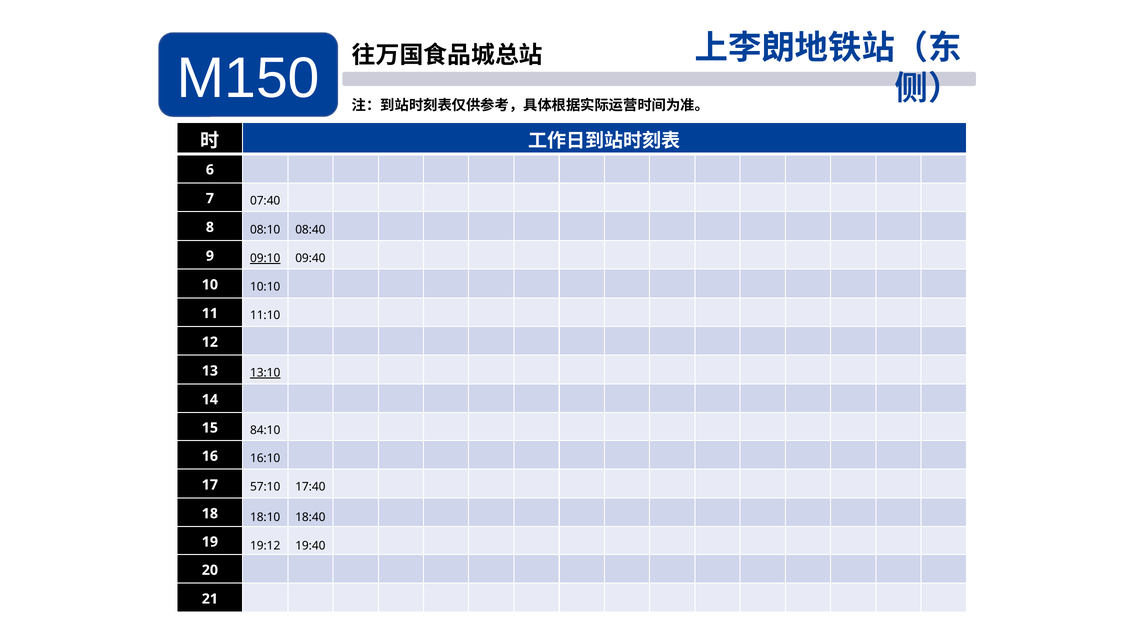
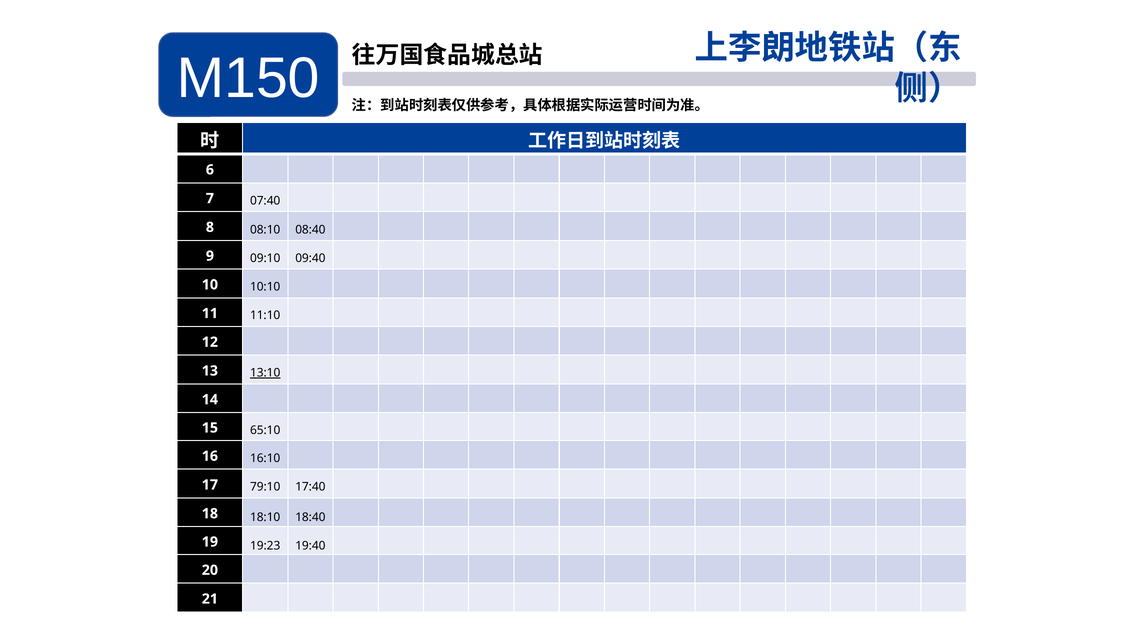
09:10 underline: present -> none
84:10: 84:10 -> 65:10
57:10: 57:10 -> 79:10
19:12: 19:12 -> 19:23
